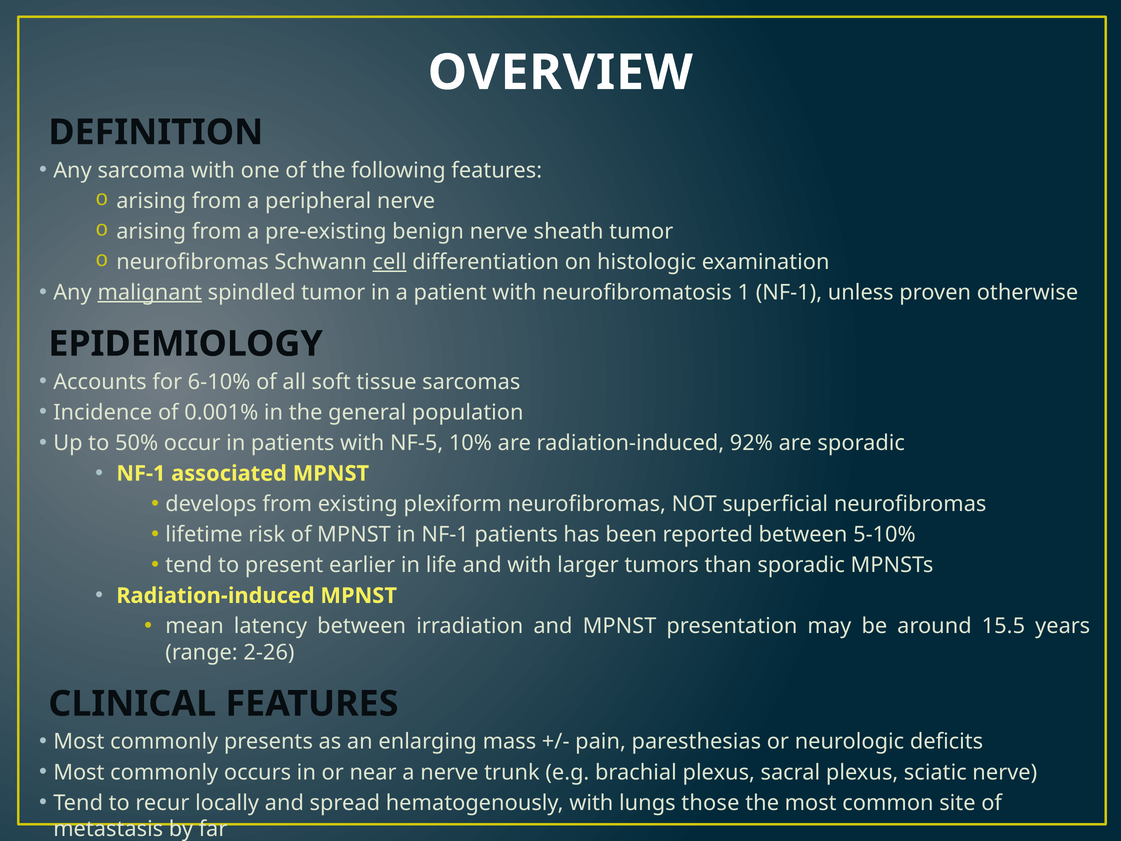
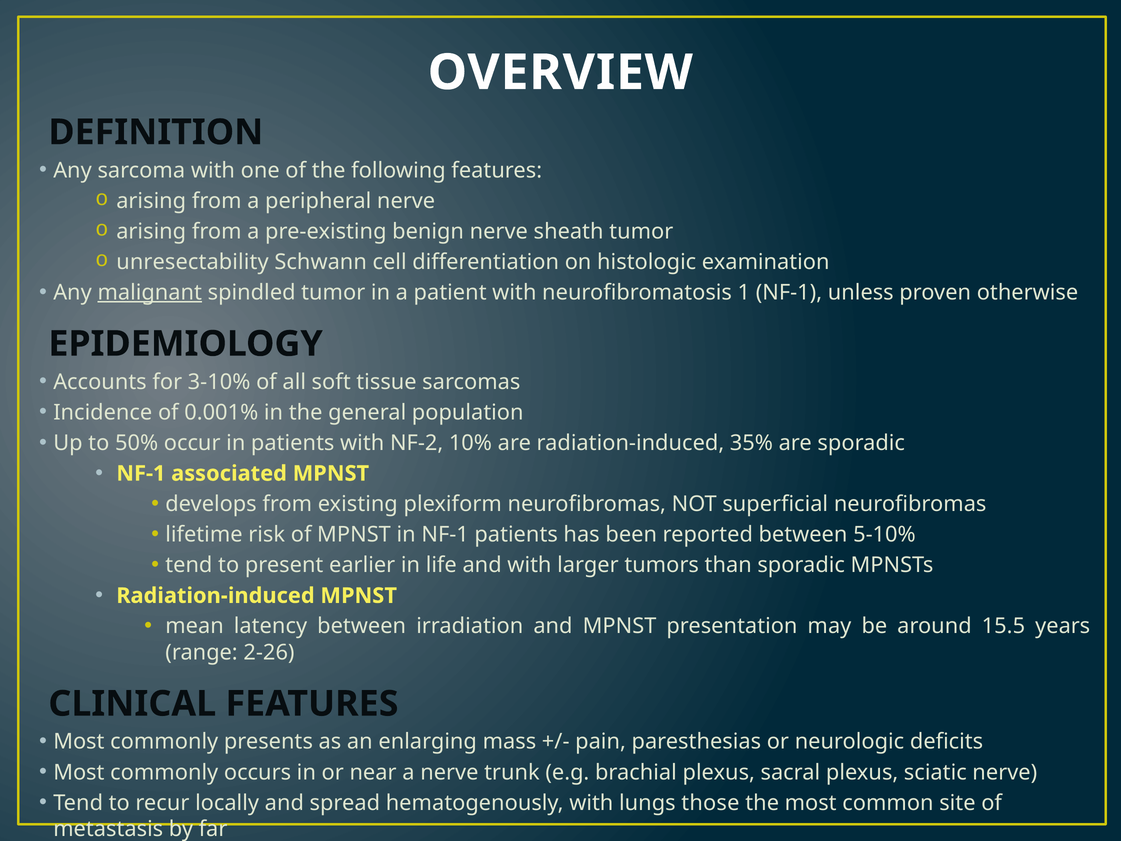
neurofibromas at (193, 262): neurofibromas -> unresectability
cell underline: present -> none
6-10%: 6-10% -> 3-10%
NF-5: NF-5 -> NF-2
92%: 92% -> 35%
